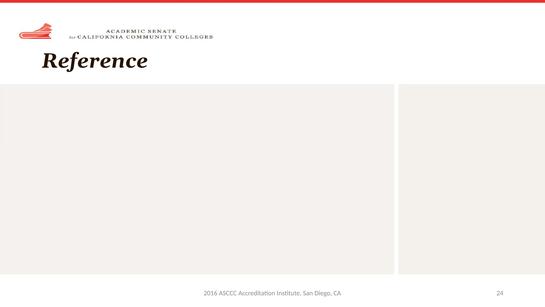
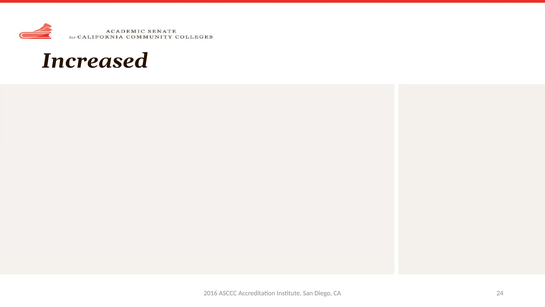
Reference: Reference -> Increased
